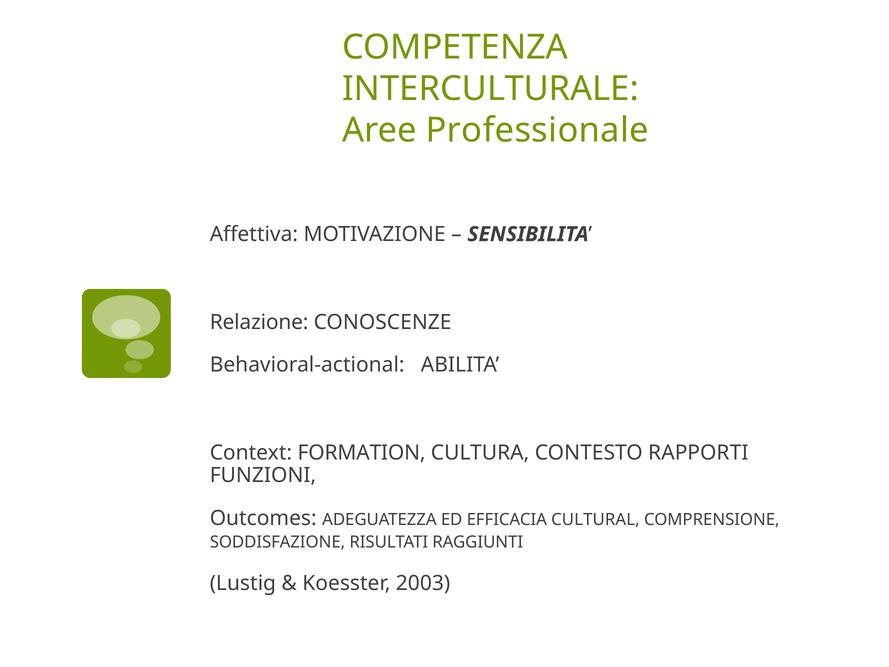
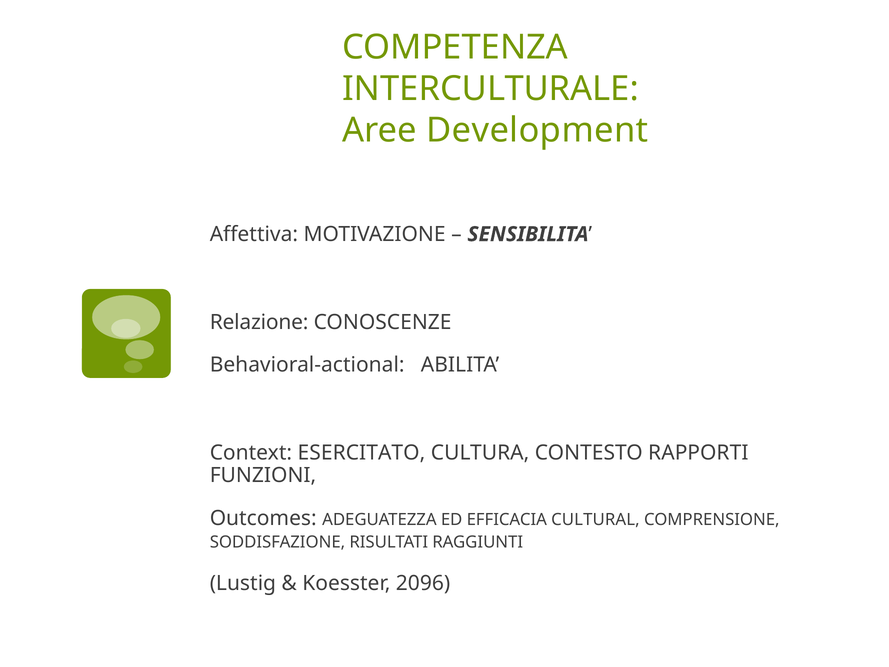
Professionale: Professionale -> Development
FORMATION: FORMATION -> ESERCITATO
2003: 2003 -> 2096
